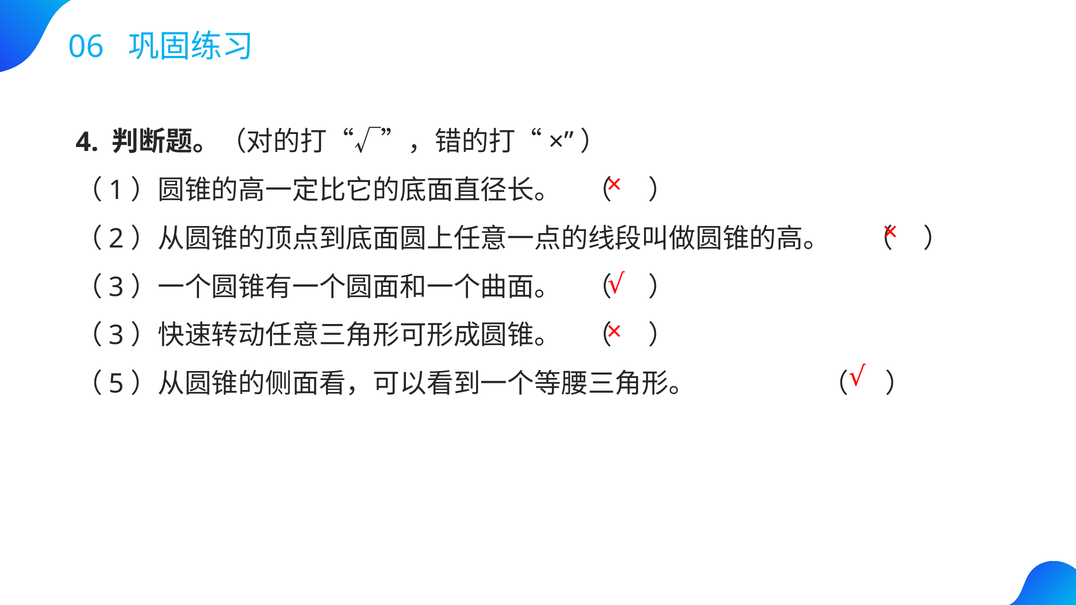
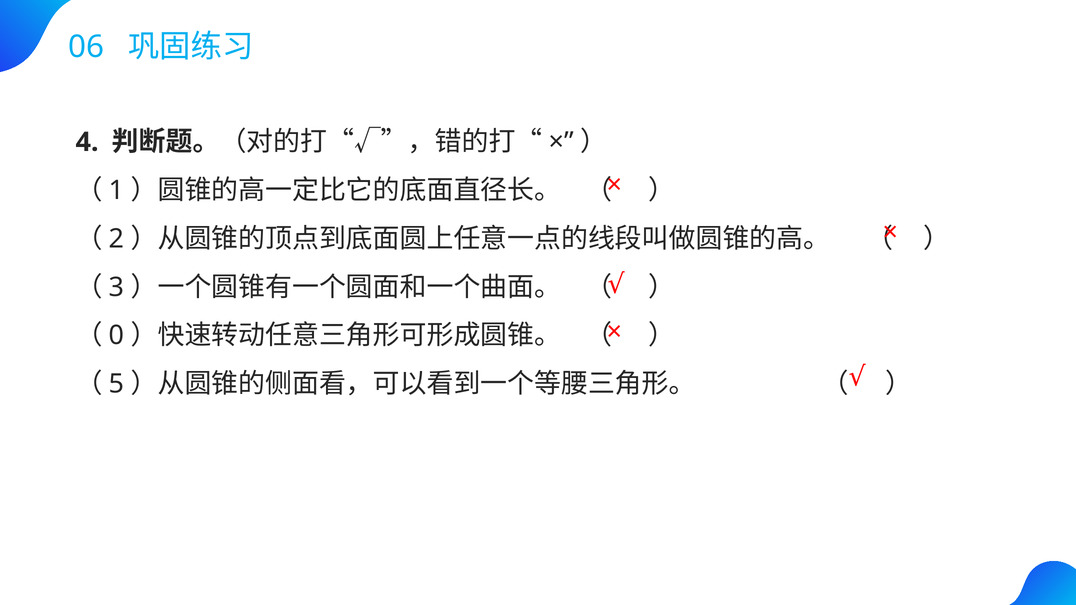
3 at (117, 336): 3 -> 0
